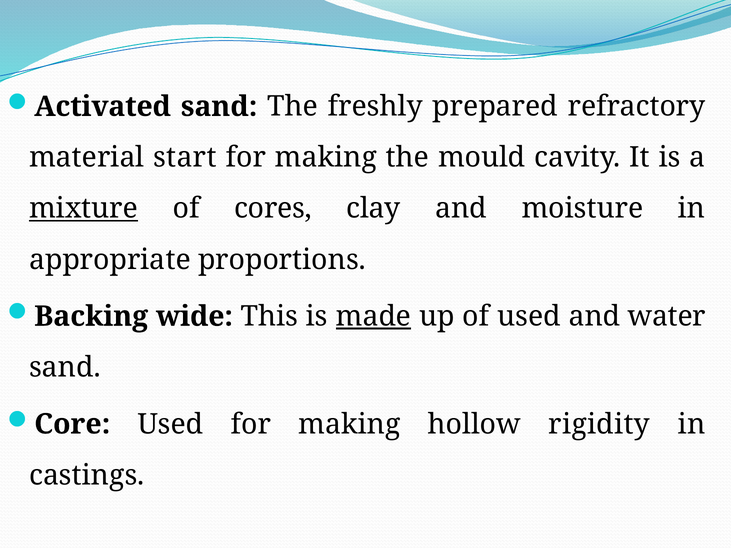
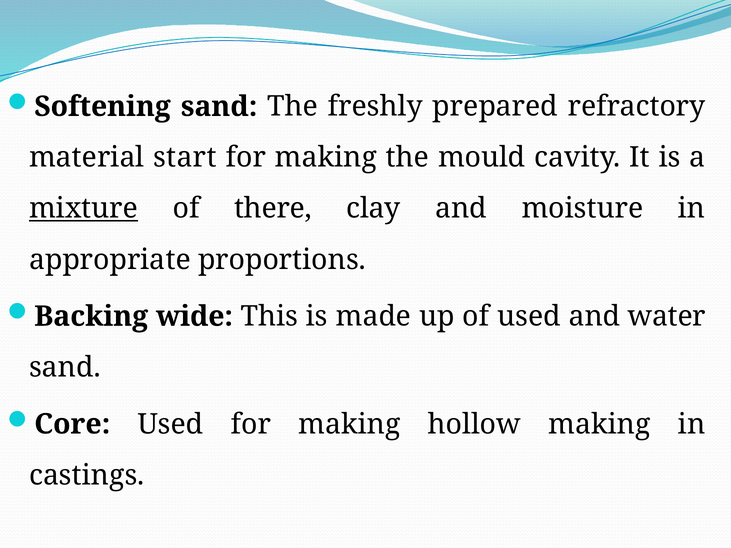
Activated: Activated -> Softening
cores: cores -> there
made underline: present -> none
hollow rigidity: rigidity -> making
